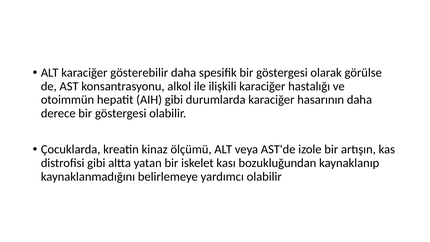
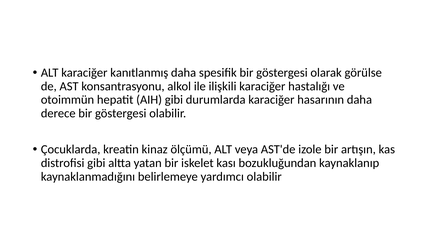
gösterebilir: gösterebilir -> kanıtlanmış
